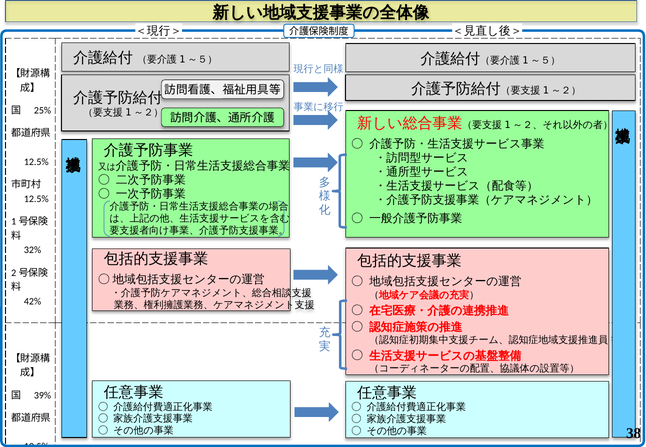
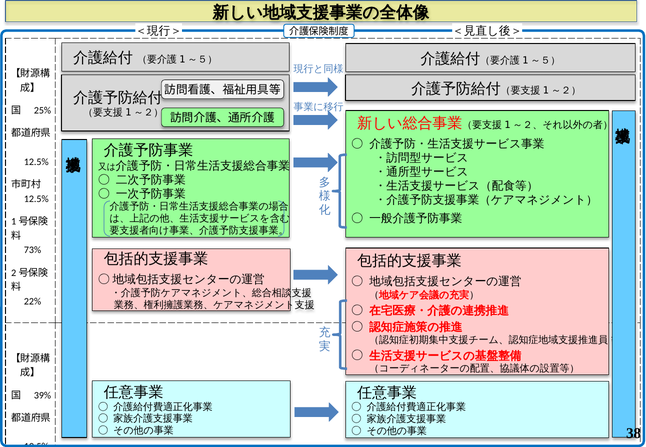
32%: 32% -> 73%
42% at (33, 302): 42% -> 22%
